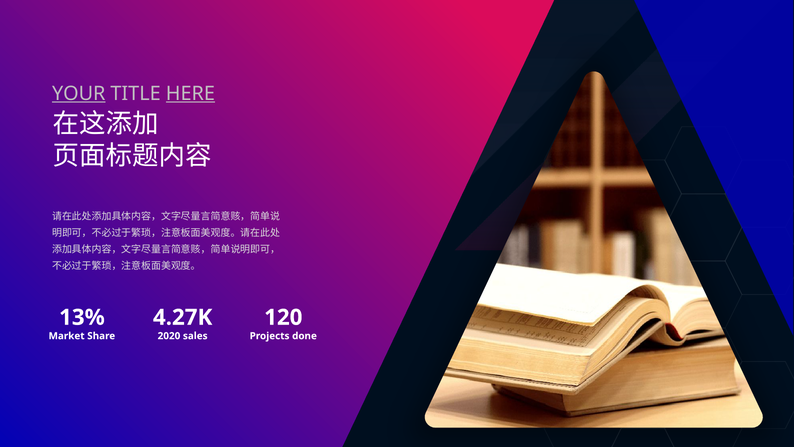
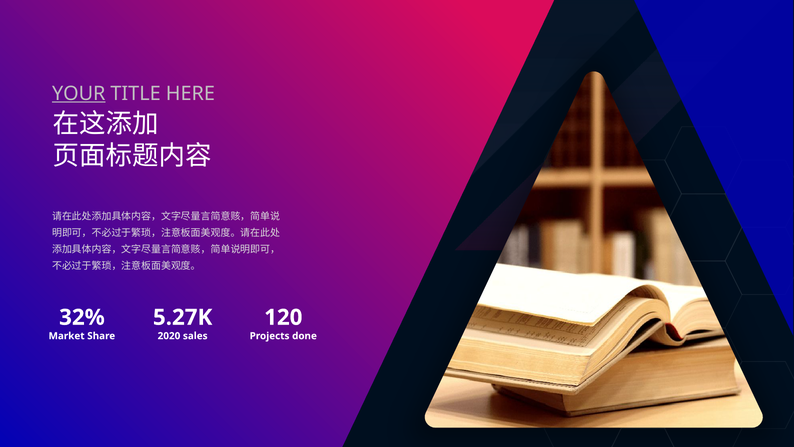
HERE underline: present -> none
13%: 13% -> 32%
4.27K: 4.27K -> 5.27K
